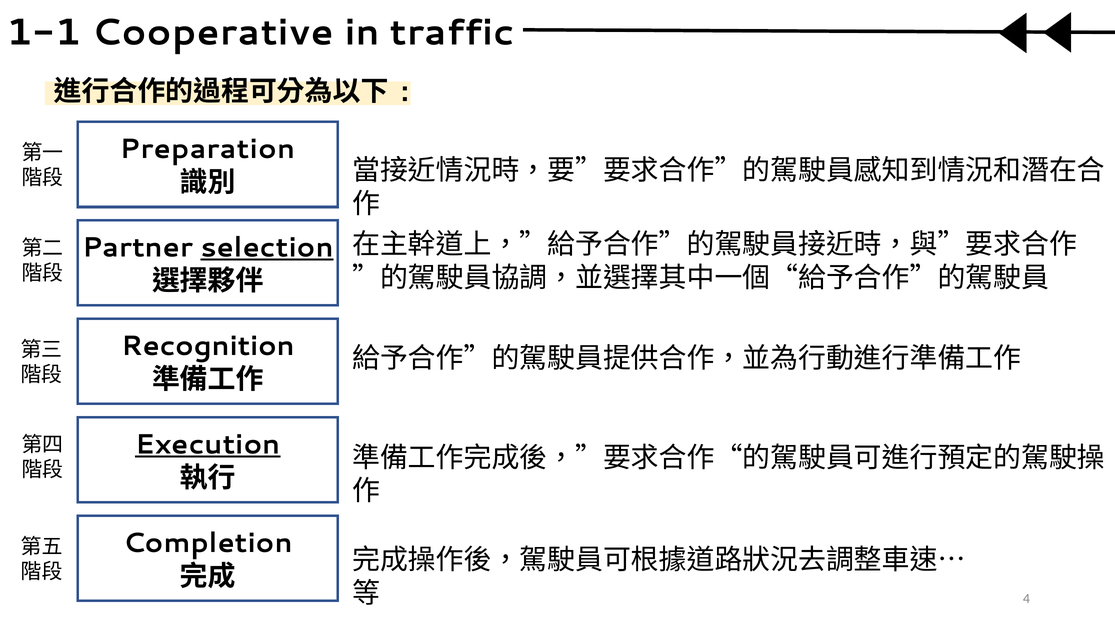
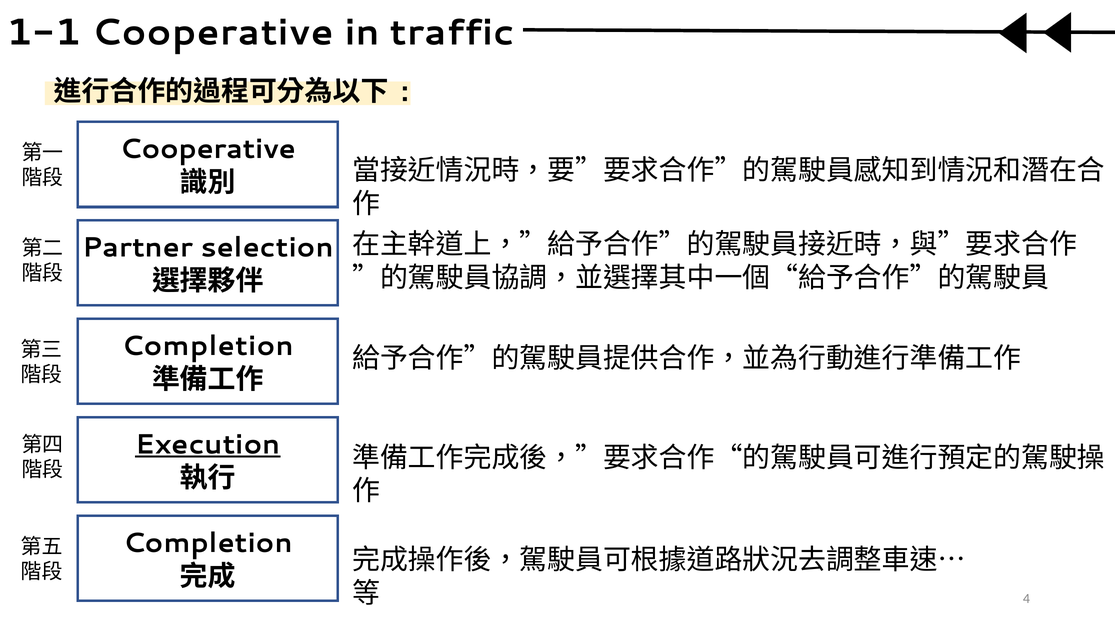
Preparation at (208, 149): Preparation -> Cooperative
selection underline: present -> none
Recognition at (208, 346): Recognition -> Completion
